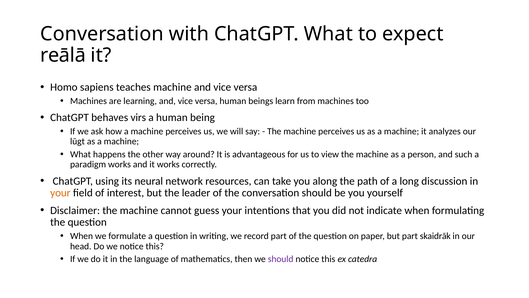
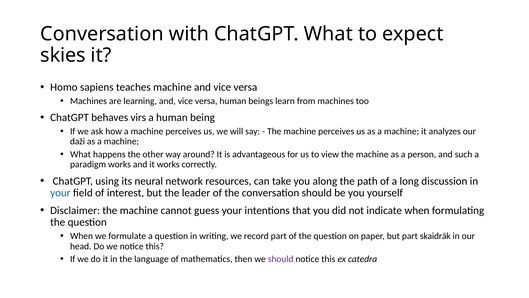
reālā: reālā -> skies
lūgt: lūgt -> daži
your at (60, 193) colour: orange -> blue
